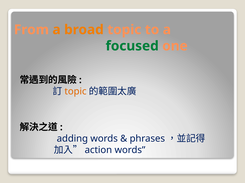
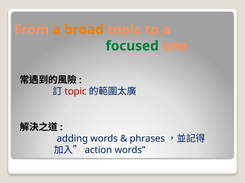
topic at (75, 92) colour: orange -> red
